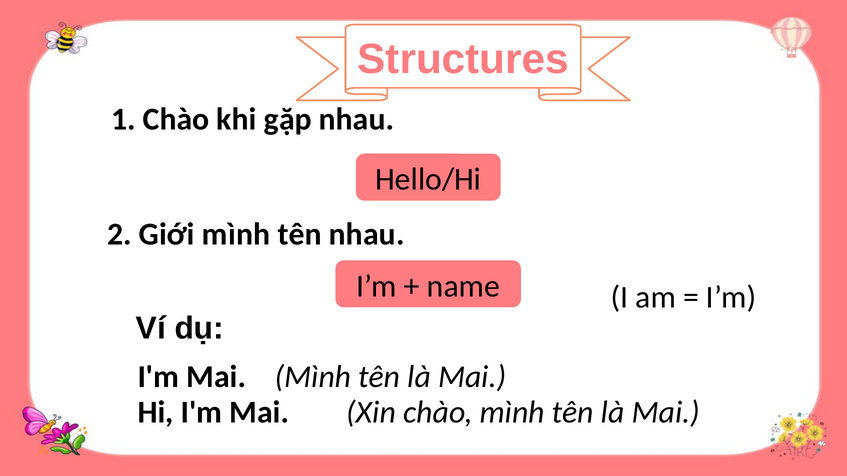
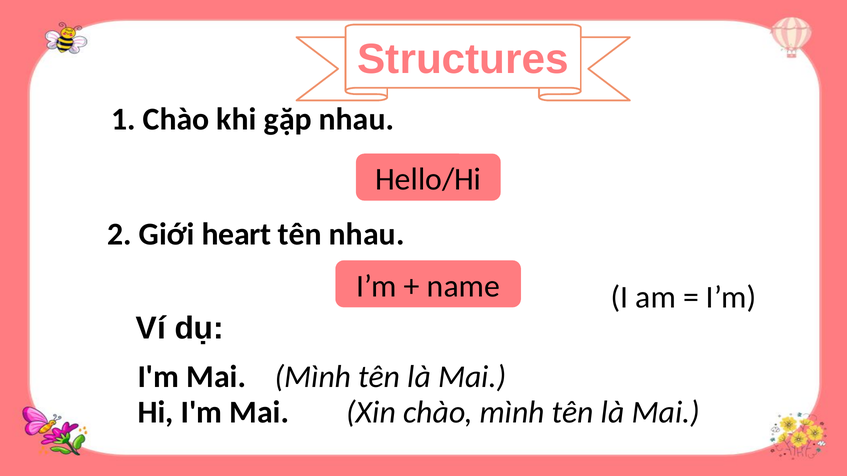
Giới mình: mình -> heart
